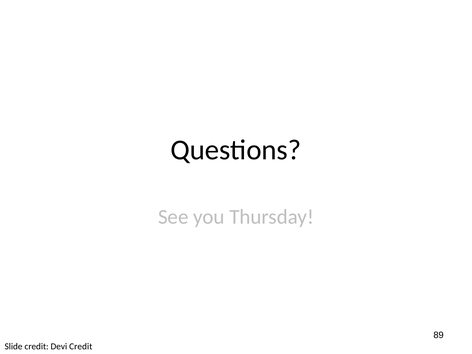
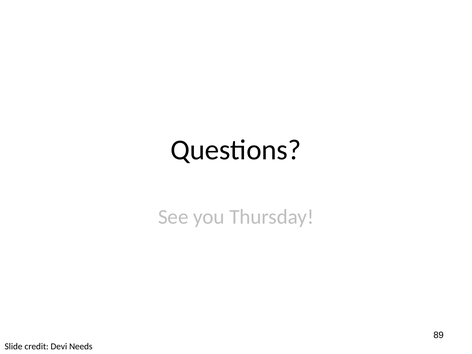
Devi Credit: Credit -> Needs
